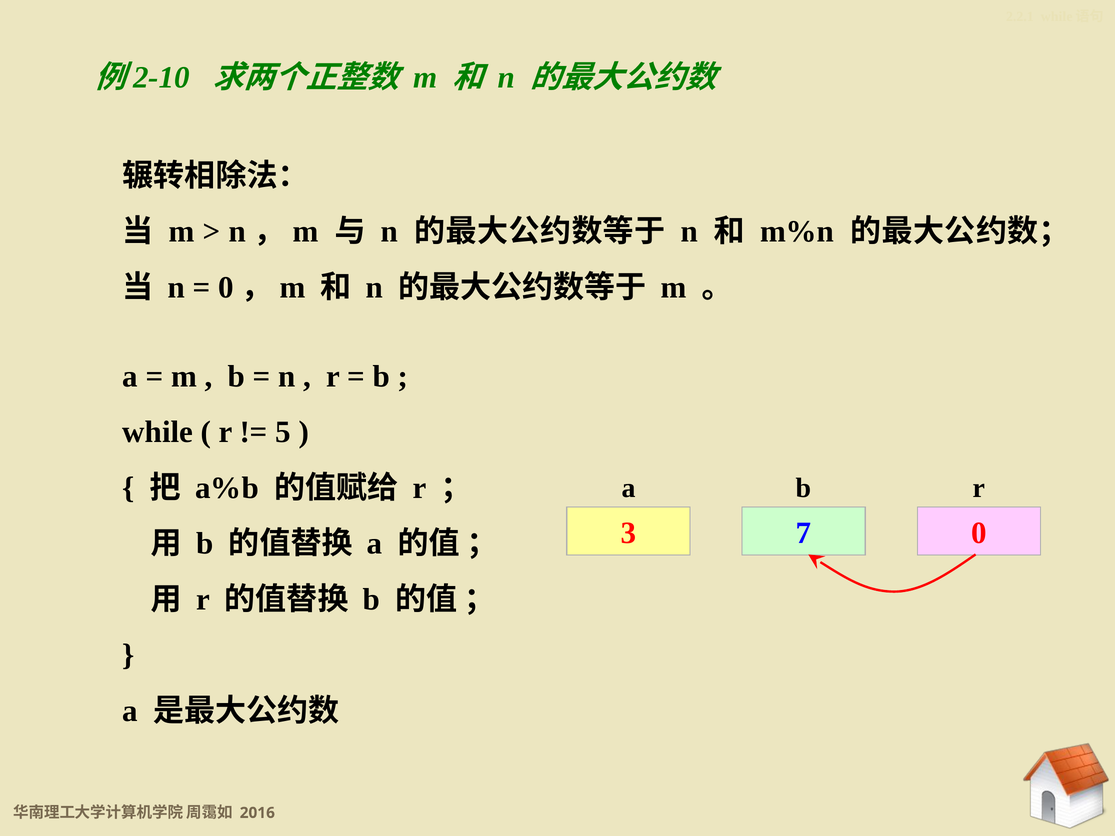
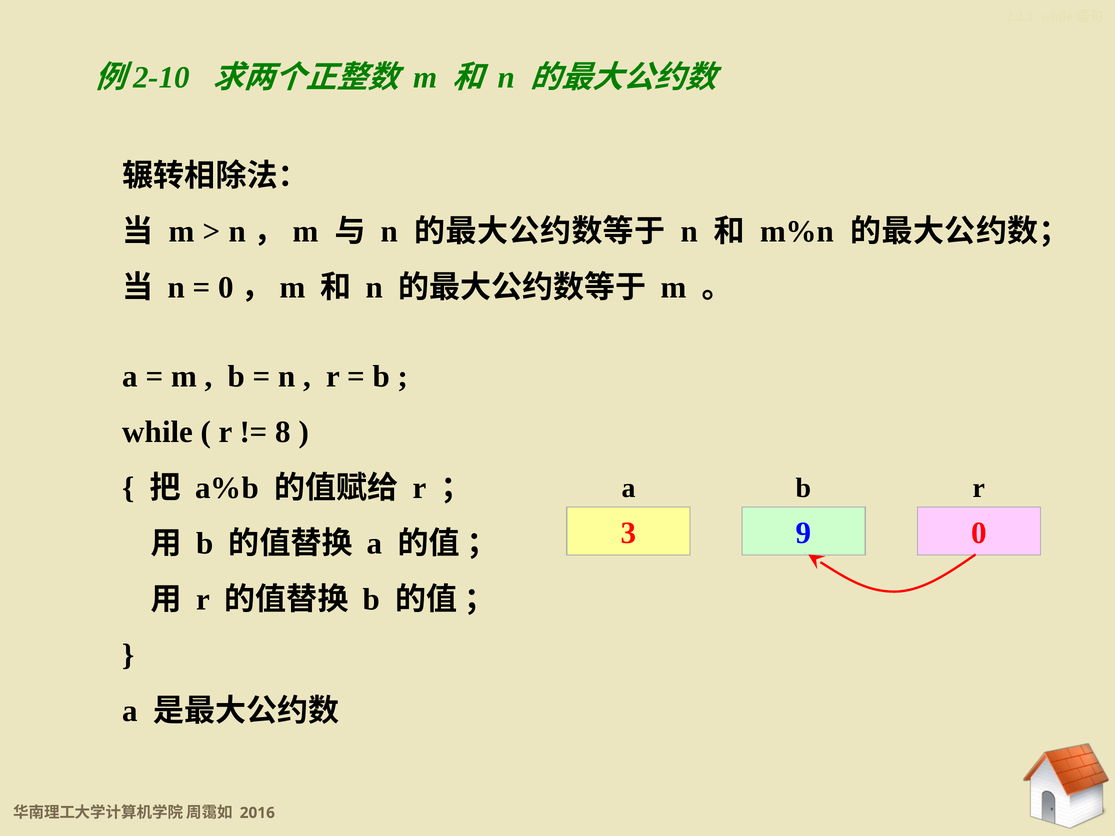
5: 5 -> 8
7: 7 -> 9
